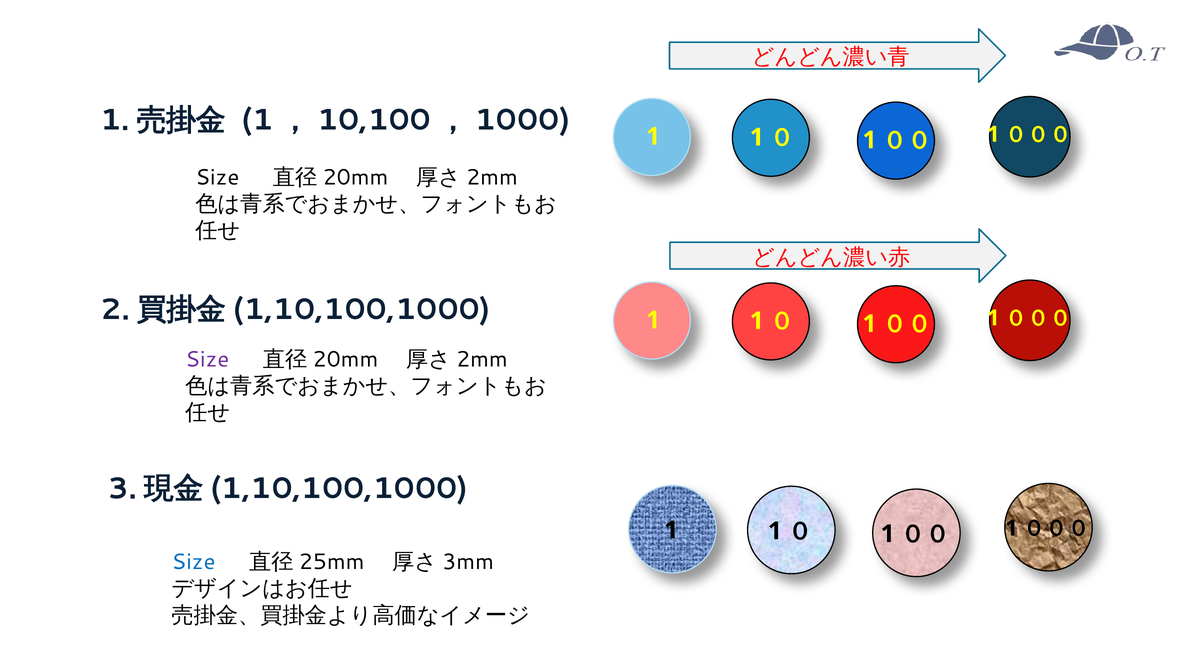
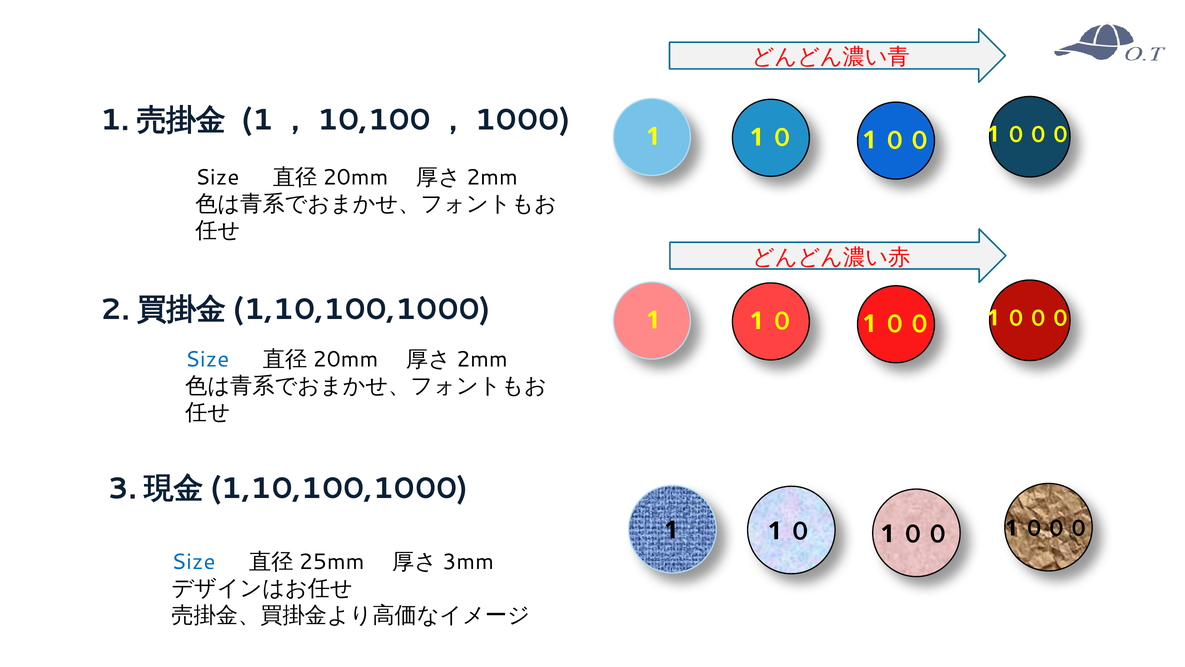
Size at (207, 359) colour: purple -> blue
